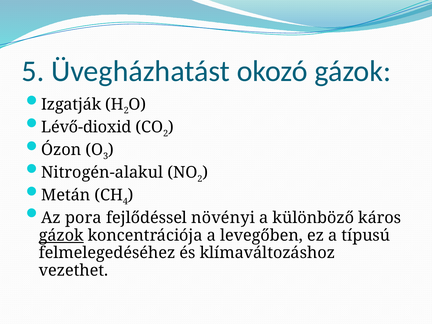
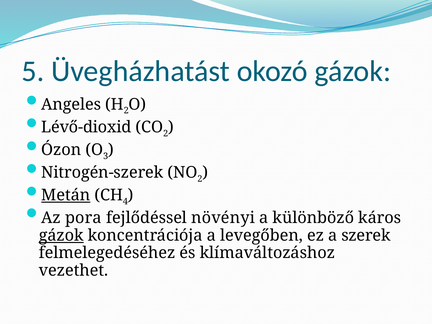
Izgatják: Izgatják -> Angeles
Nitrogén-alakul: Nitrogén-alakul -> Nitrogén-szerek
Metán underline: none -> present
típusú: típusú -> szerek
